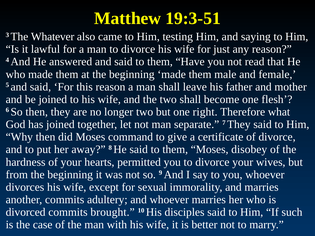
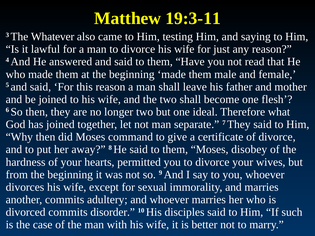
19:3-51: 19:3-51 -> 19:3-11
right: right -> ideal
brought: brought -> disorder
